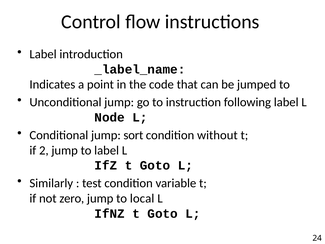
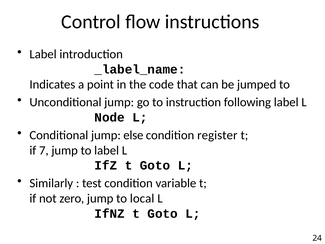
sort: sort -> else
without: without -> register
2: 2 -> 7
